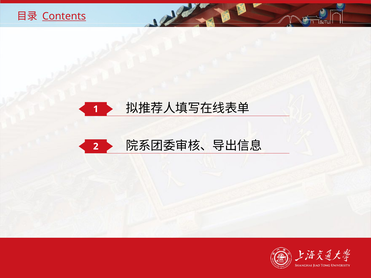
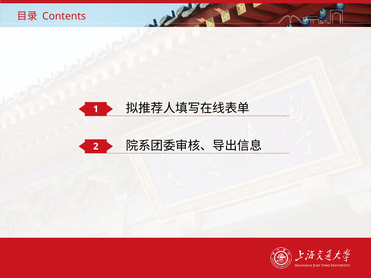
Contents underline: present -> none
